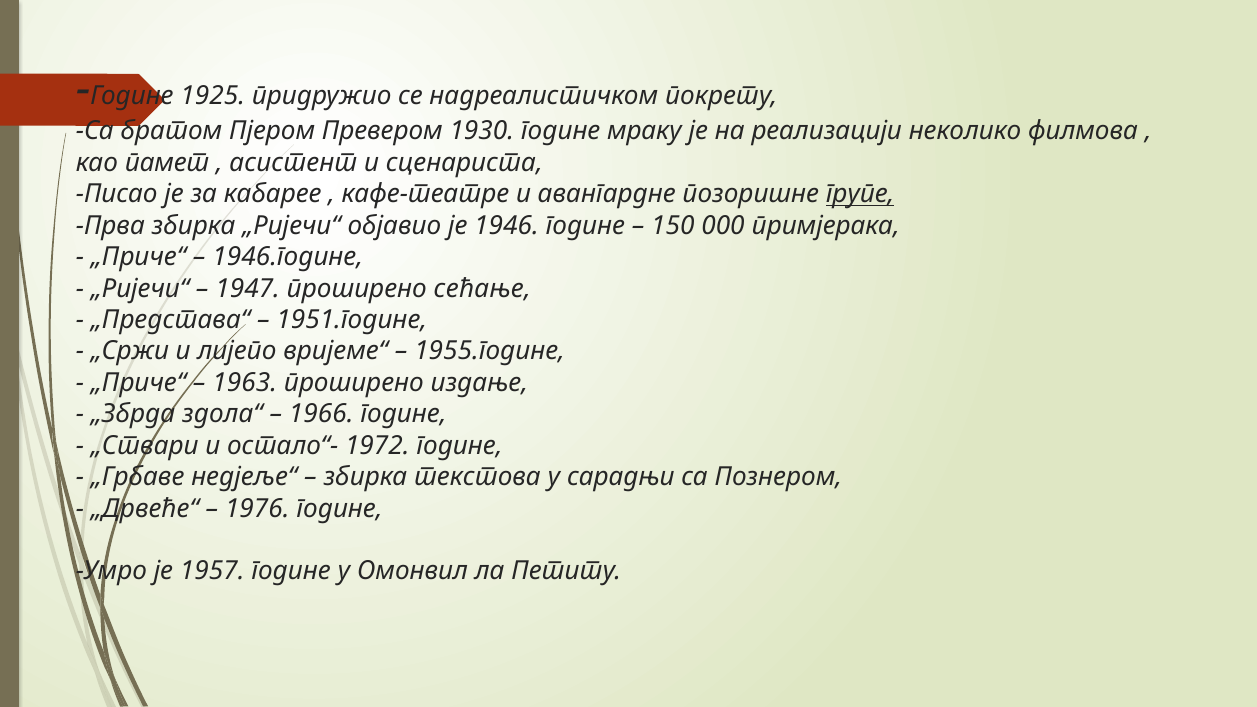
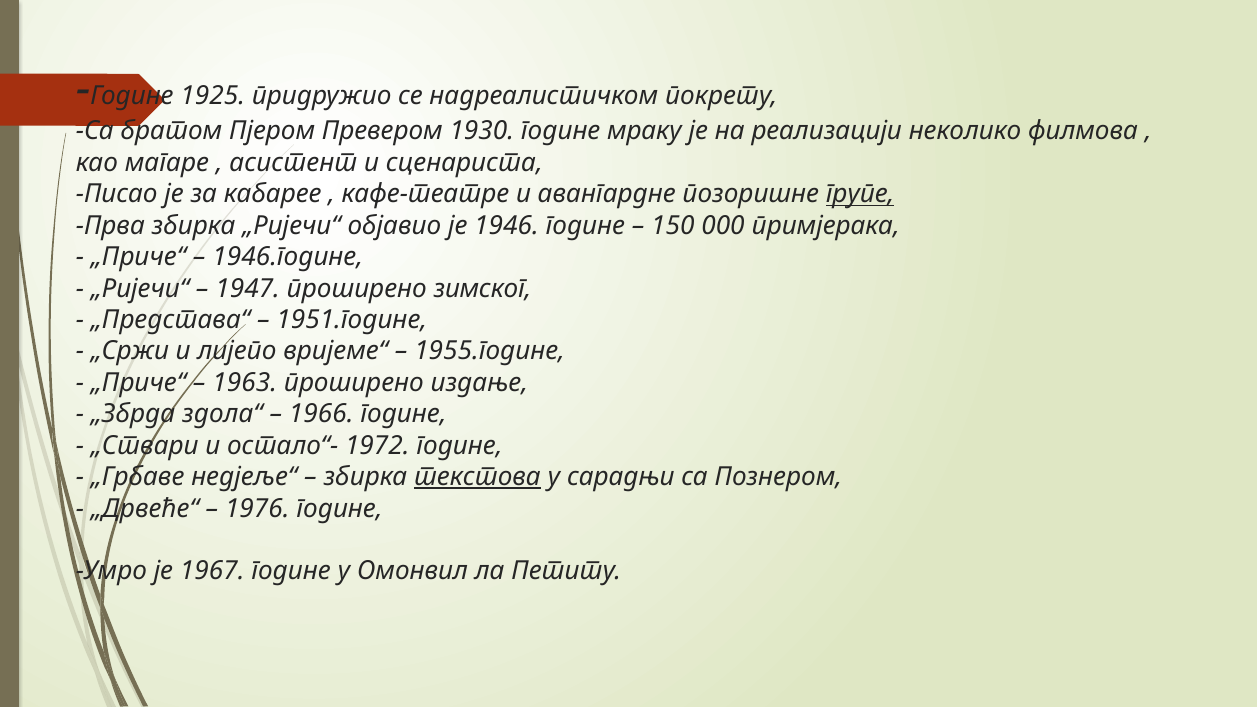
памет: памет -> магаре
сећање: сећање -> зимског
текстова underline: none -> present
1957: 1957 -> 1967
